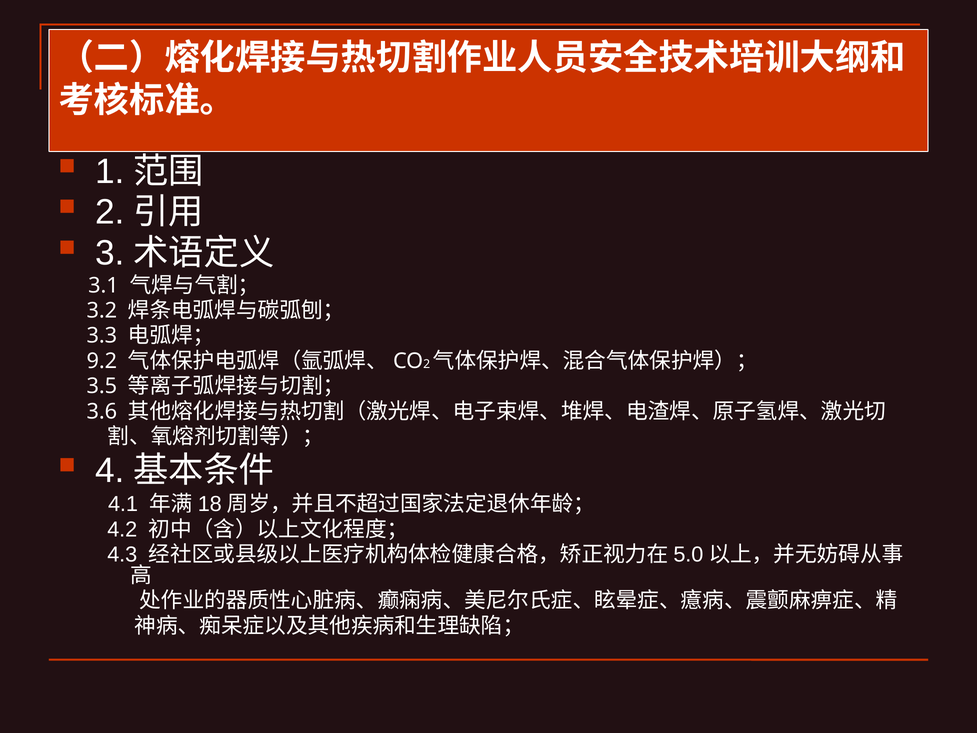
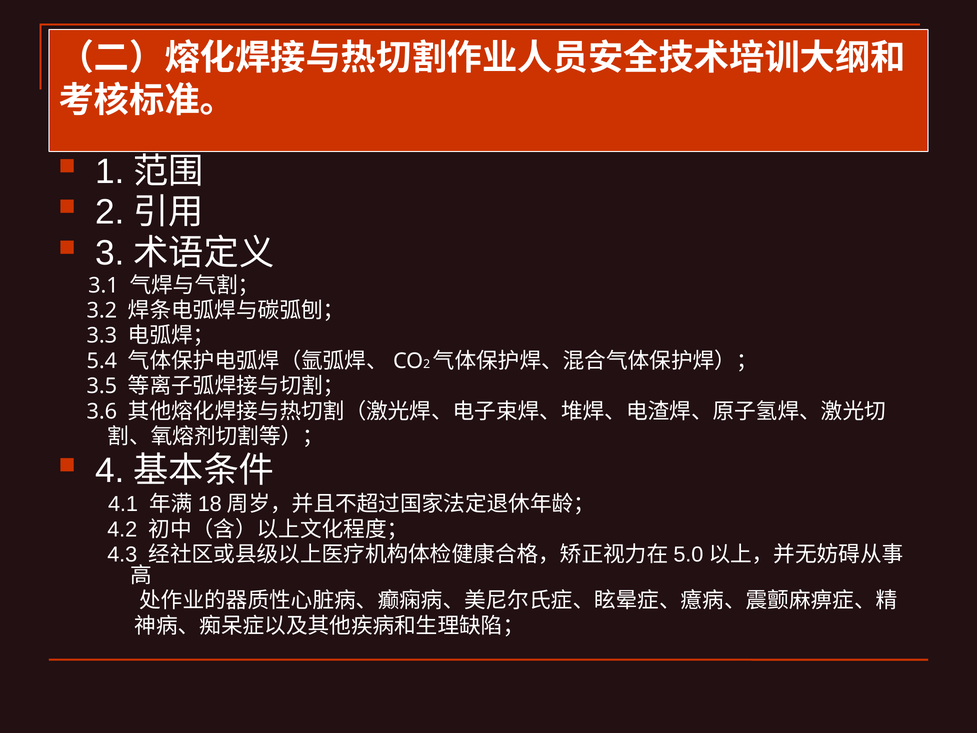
9.2: 9.2 -> 5.4
